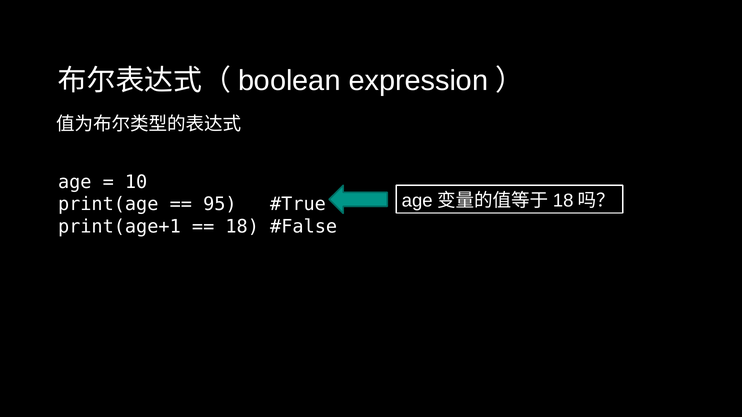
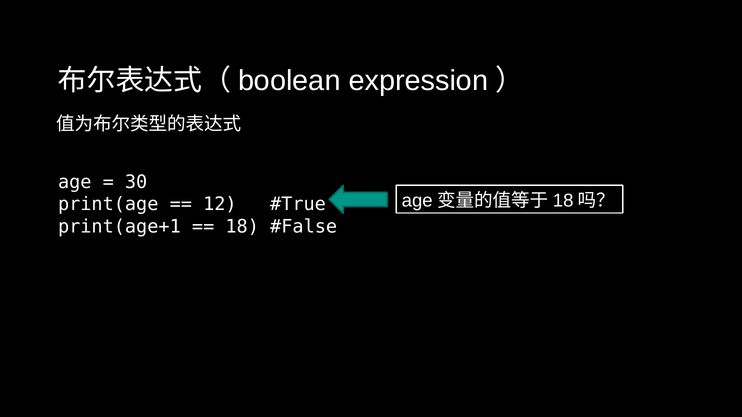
10: 10 -> 30
95: 95 -> 12
